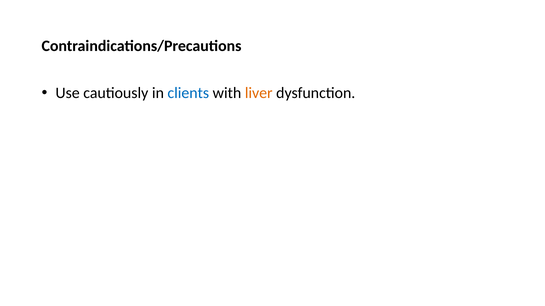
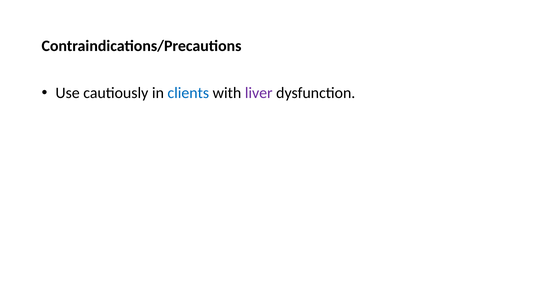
liver colour: orange -> purple
